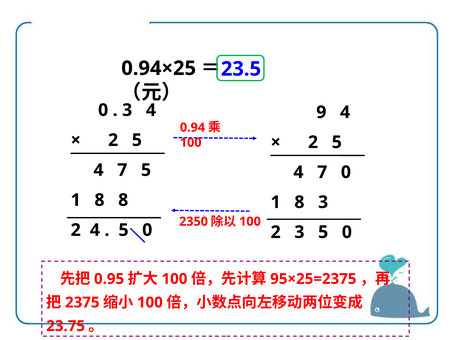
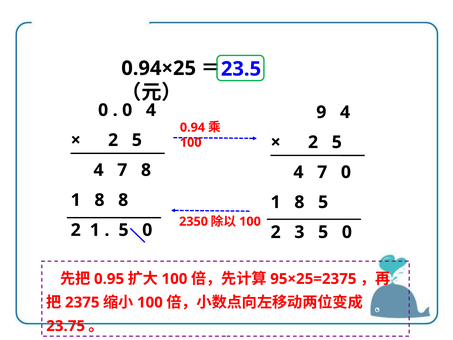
3 at (127, 110): 3 -> 0
7 5: 5 -> 8
8 3: 3 -> 5
2 4: 4 -> 1
